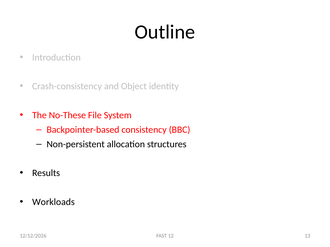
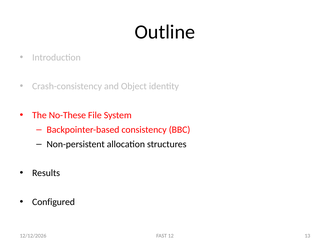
Workloads: Workloads -> Configured
